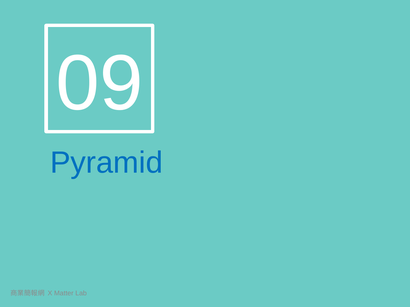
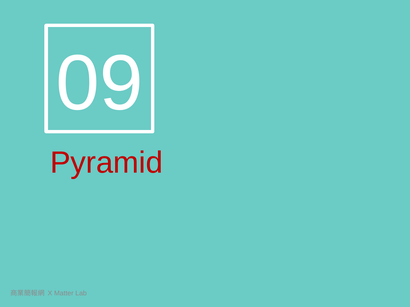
Pyramid colour: blue -> red
